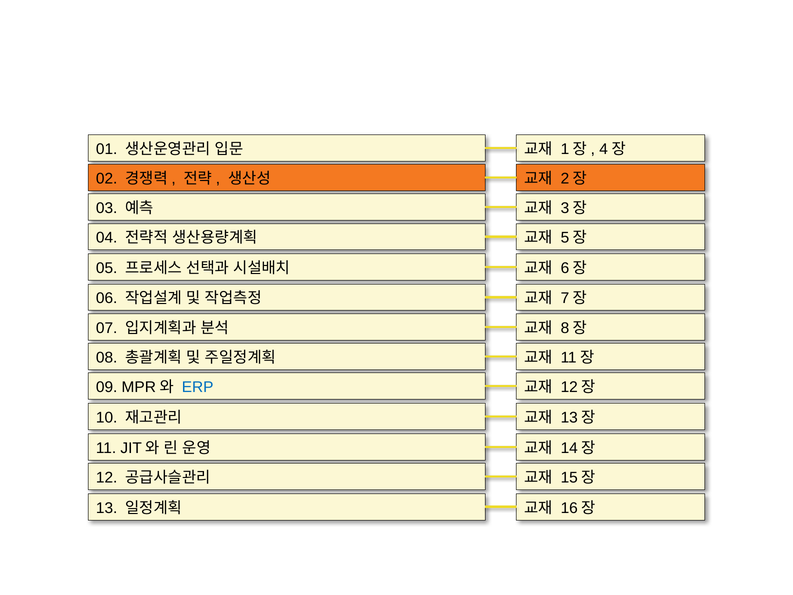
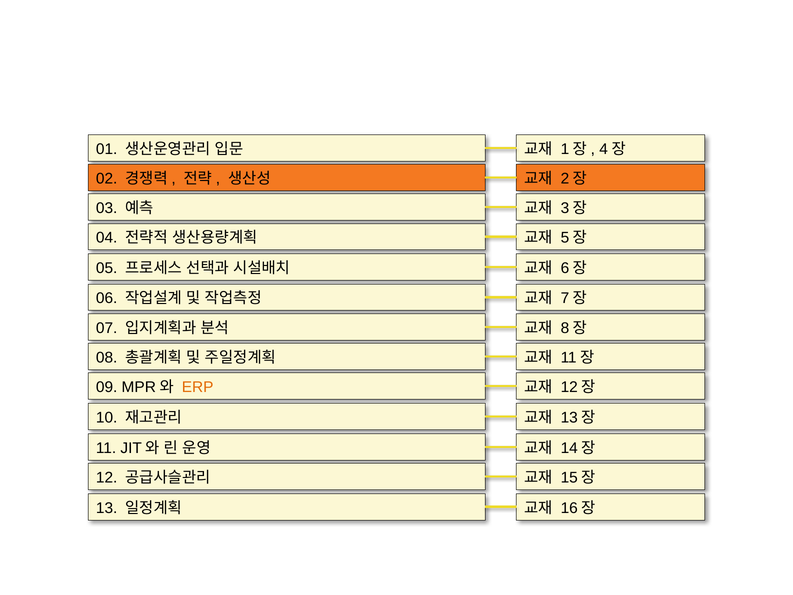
ERP colour: blue -> orange
